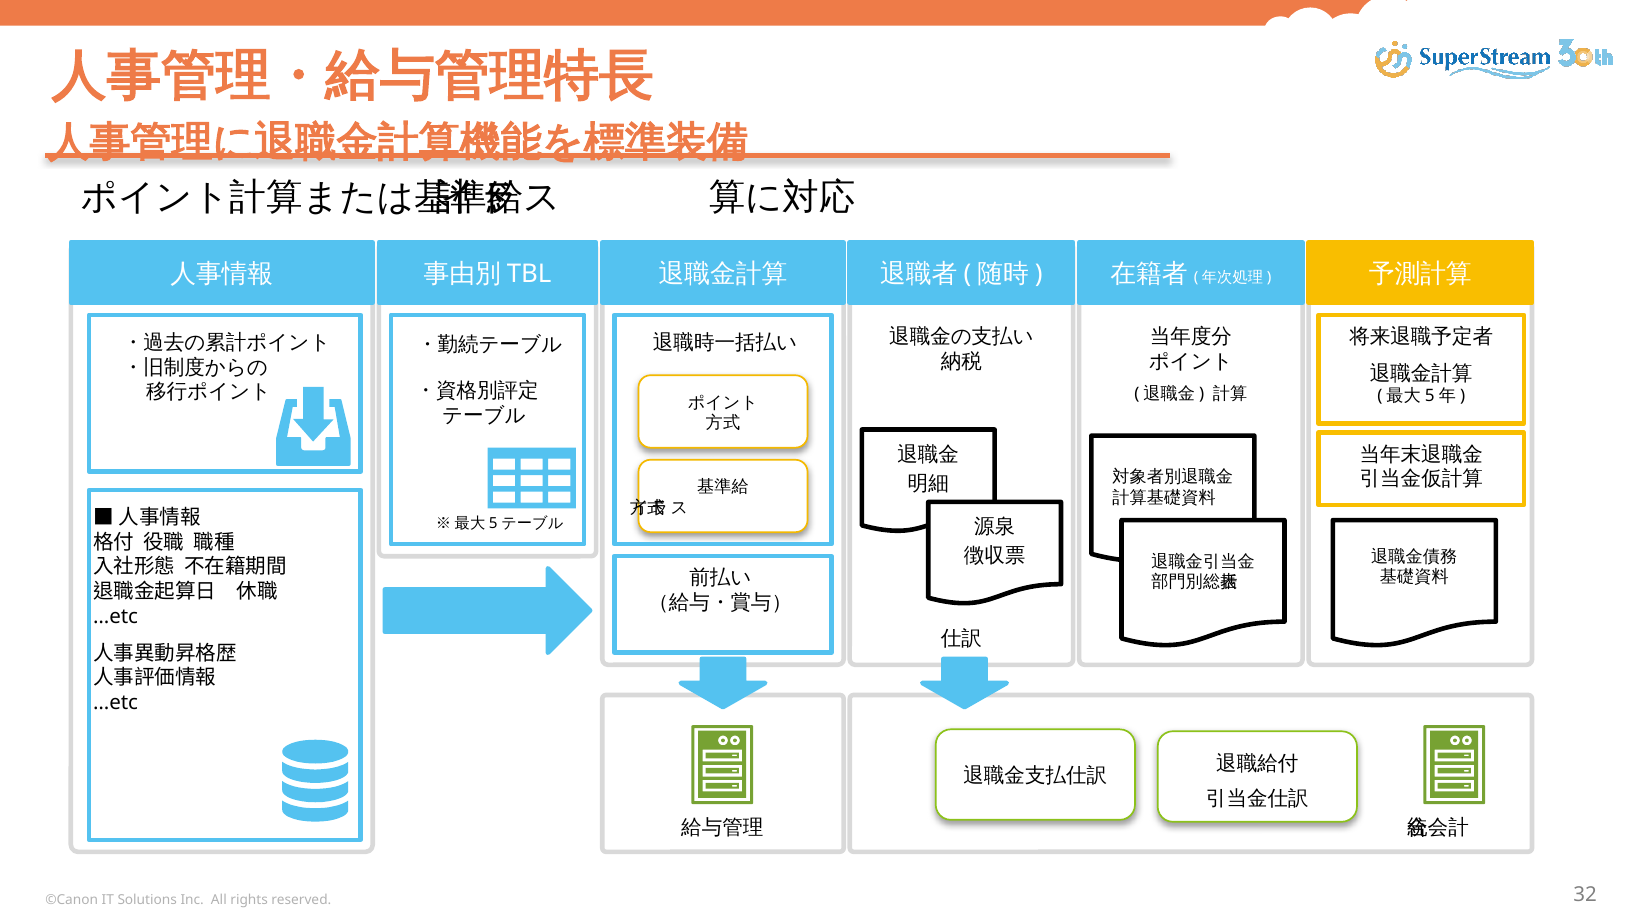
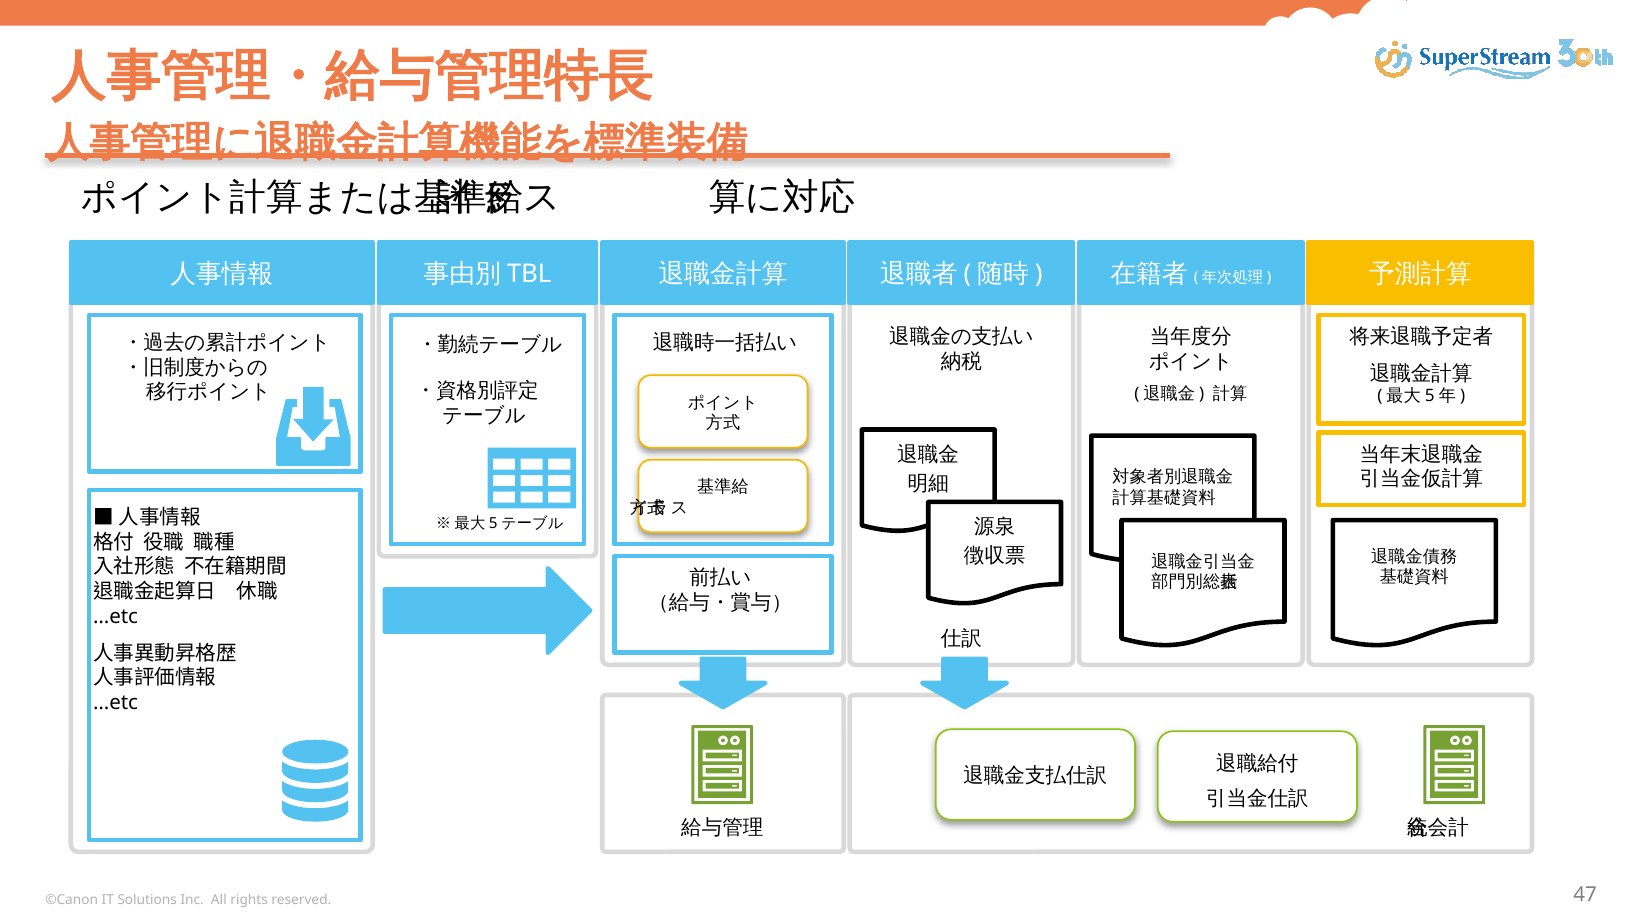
32: 32 -> 47
